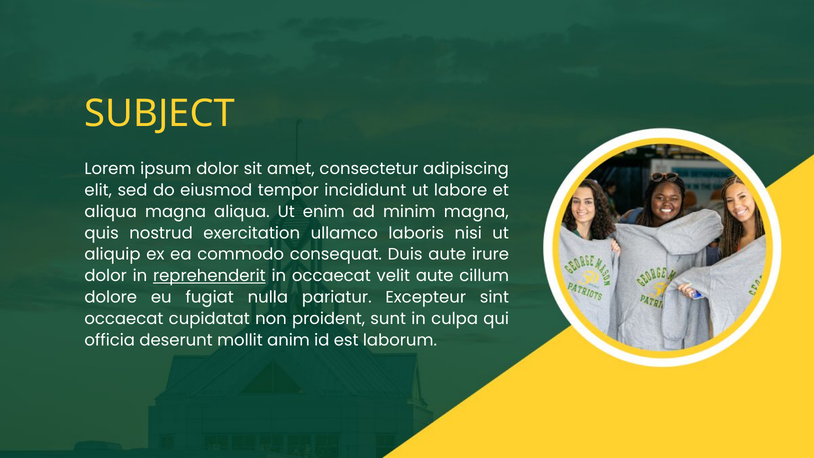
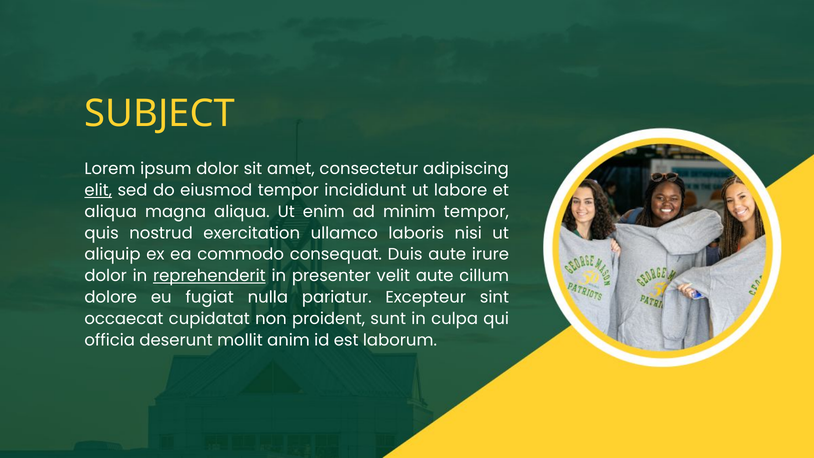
elit underline: none -> present
minim magna: magna -> tempor
in occaecat: occaecat -> presenter
